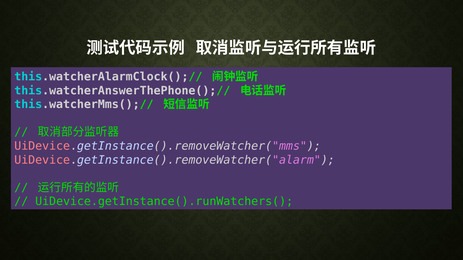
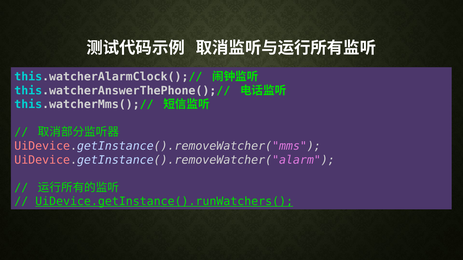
UiDevice.getInstance().runWatchers( underline: none -> present
